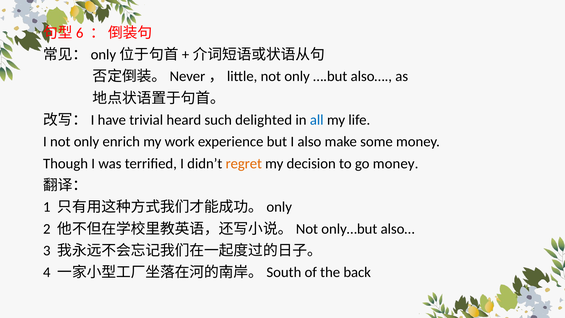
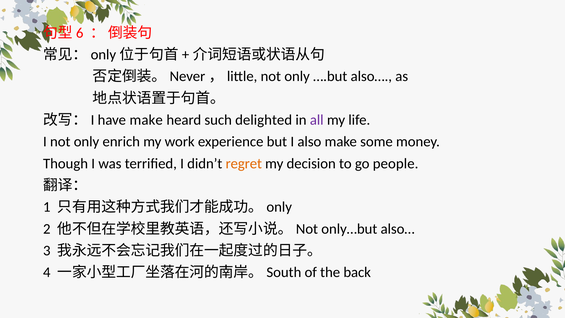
have trivial: trivial -> make
all colour: blue -> purple
go money: money -> people
